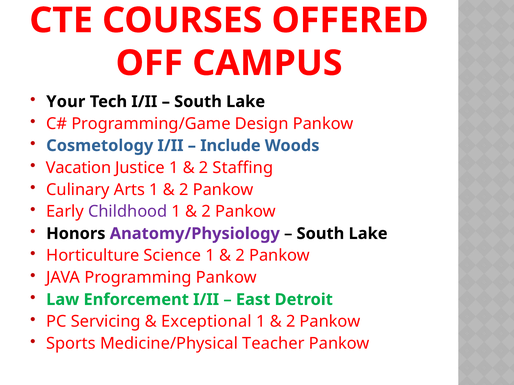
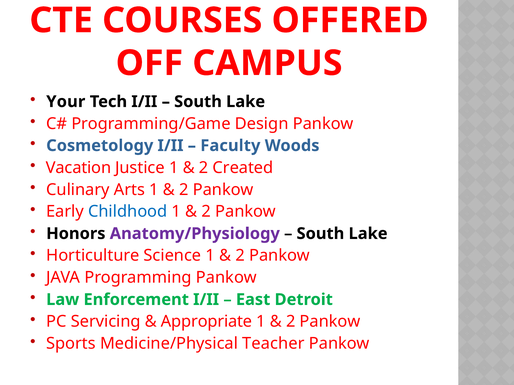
Include: Include -> Faculty
Staffing: Staffing -> Created
Childhood colour: purple -> blue
Exceptional: Exceptional -> Appropriate
